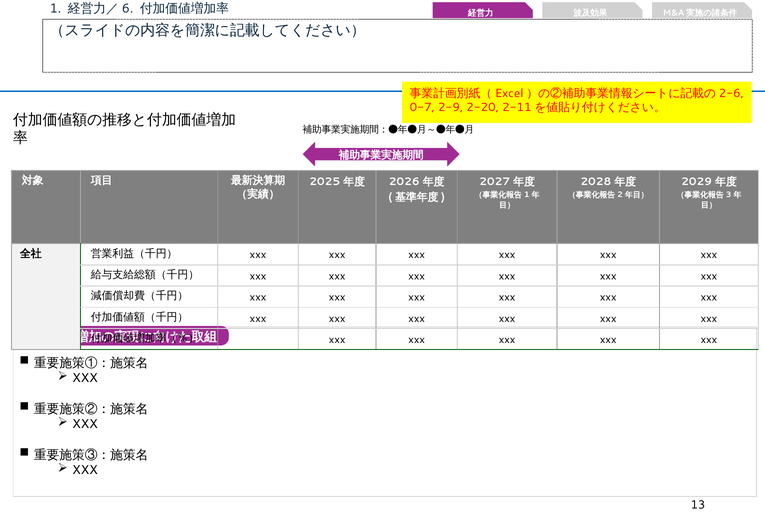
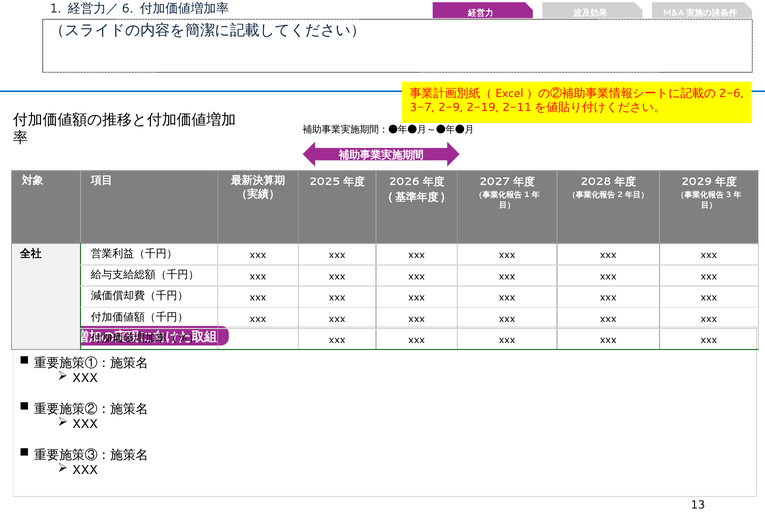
0-7: 0-7 -> 3-7
2-20: 2-20 -> 2-19
